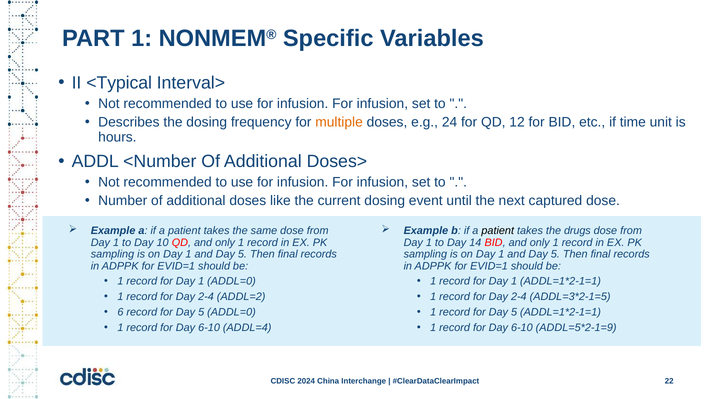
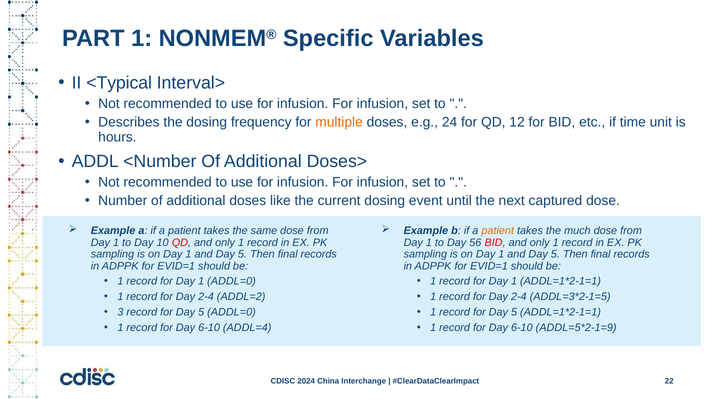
patient at (498, 231) colour: black -> orange
drugs: drugs -> much
14: 14 -> 56
6: 6 -> 3
